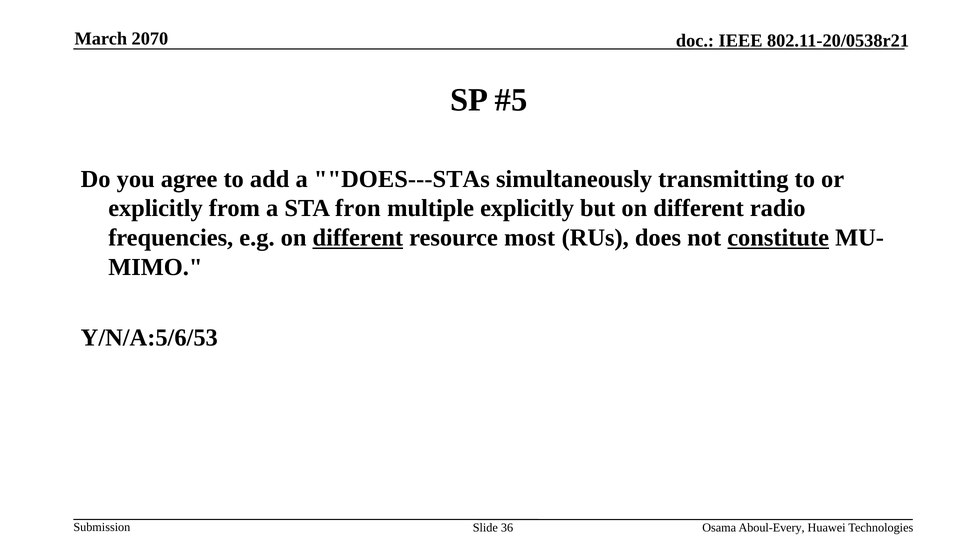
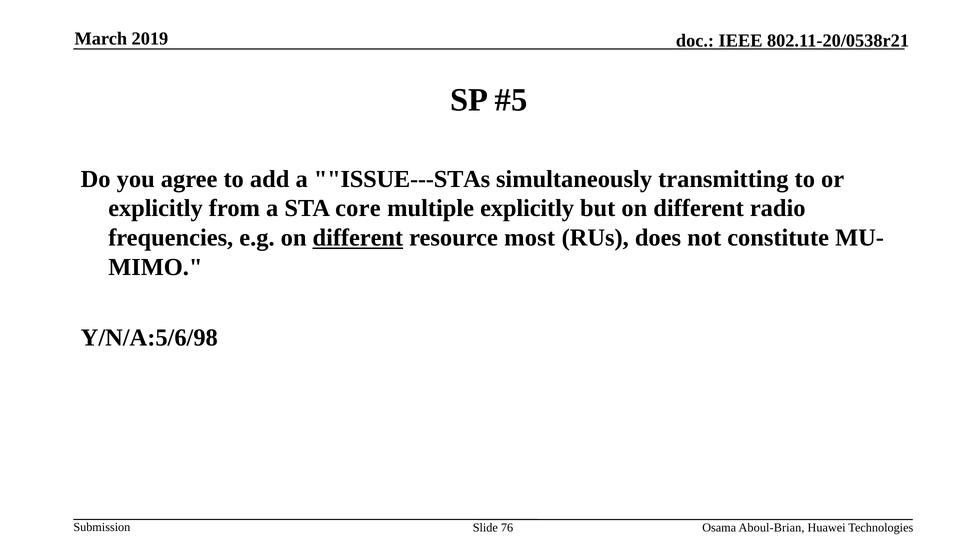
2070: 2070 -> 2019
DOES---STAs: DOES---STAs -> ISSUE---STAs
fron: fron -> core
constitute underline: present -> none
Y/N/A:5/6/53: Y/N/A:5/6/53 -> Y/N/A:5/6/98
36: 36 -> 76
Aboul-Every: Aboul-Every -> Aboul-Brian
